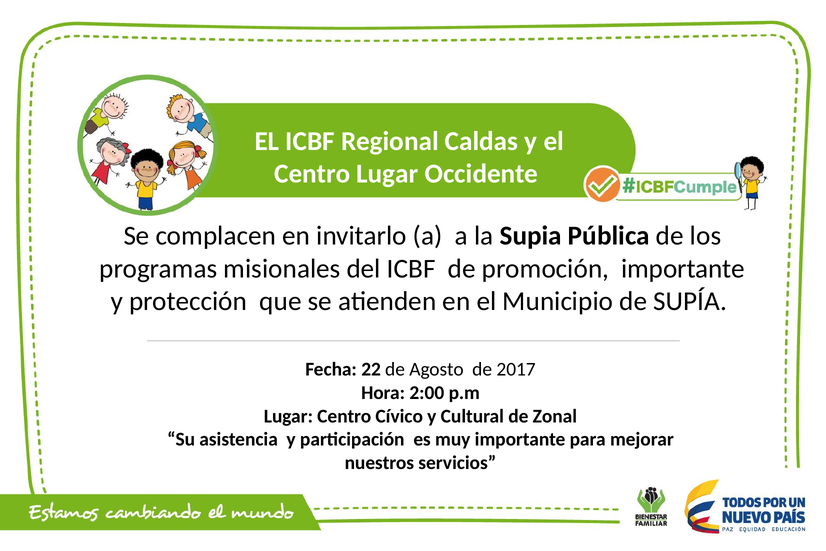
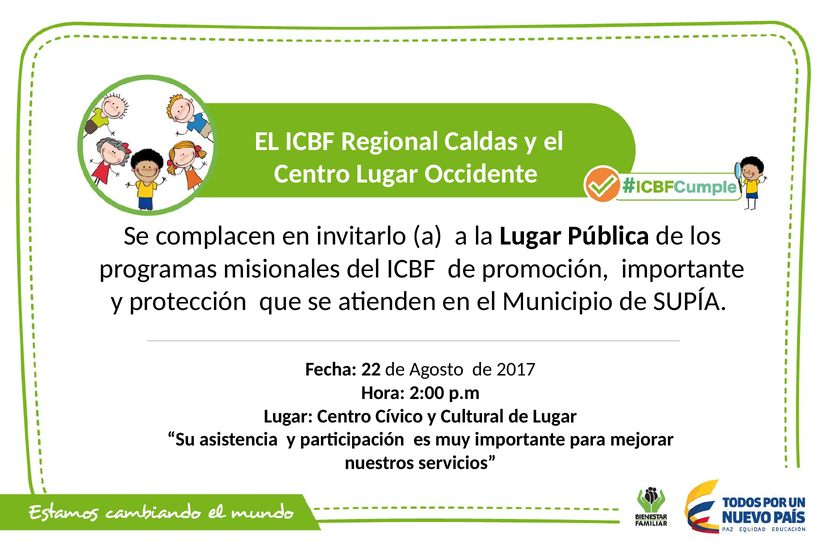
la Supia: Supia -> Lugar
de Zonal: Zonal -> Lugar
